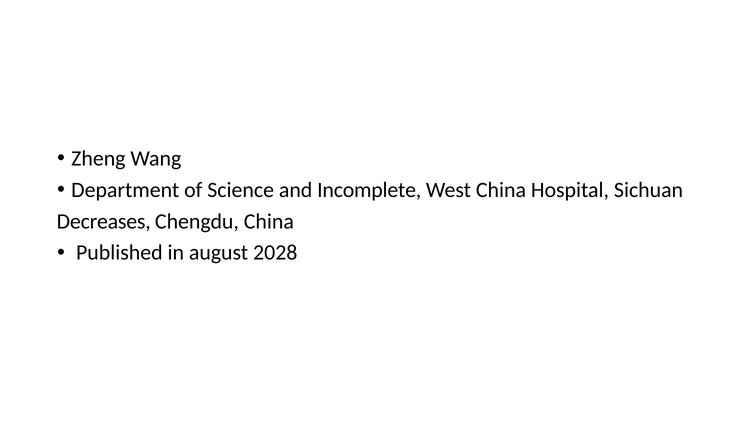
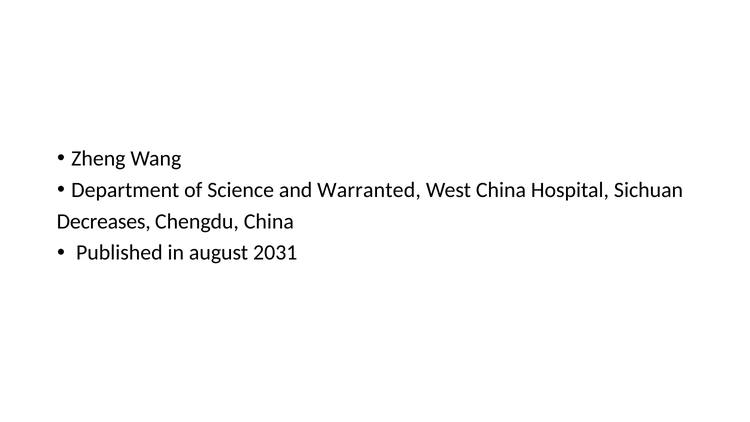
Incomplete: Incomplete -> Warranted
2028: 2028 -> 2031
